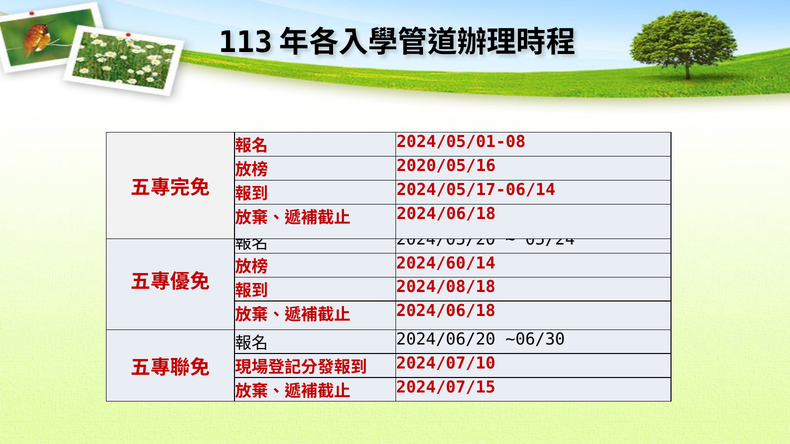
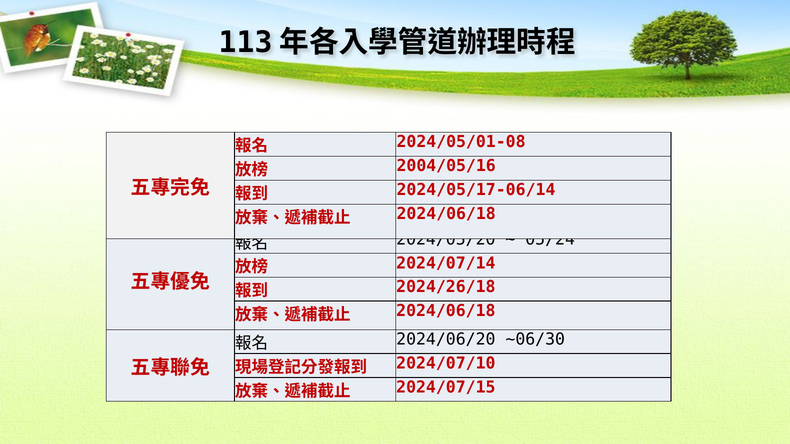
2020/05/16: 2020/05/16 -> 2004/05/16
2024/60/14: 2024/60/14 -> 2024/07/14
2024/08/18: 2024/08/18 -> 2024/26/18
